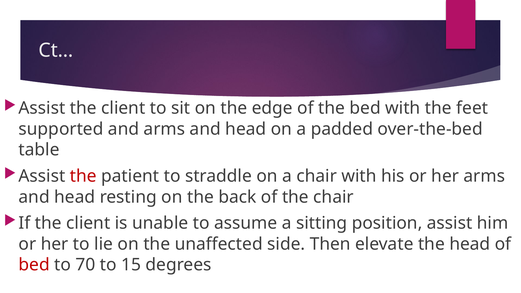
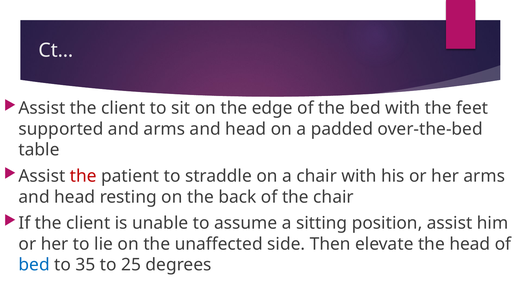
bed at (34, 265) colour: red -> blue
70: 70 -> 35
15: 15 -> 25
